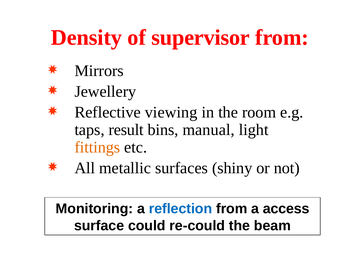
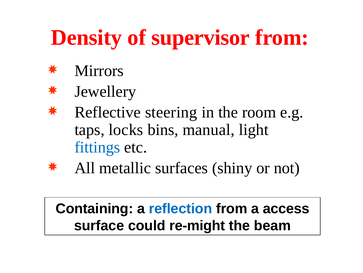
viewing: viewing -> steering
result: result -> locks
fittings colour: orange -> blue
Monitoring: Monitoring -> Containing
re-could: re-could -> re-might
